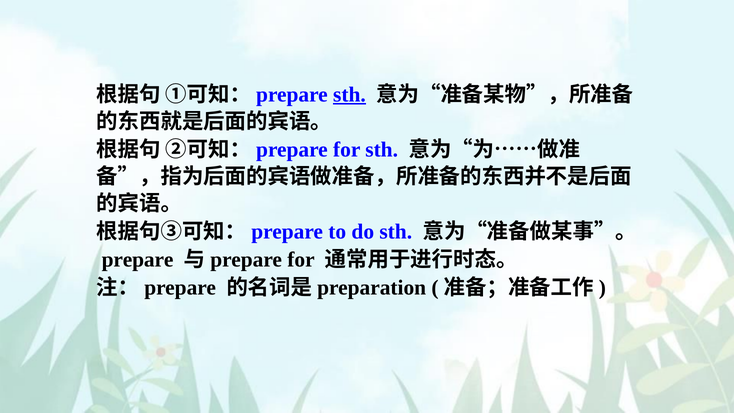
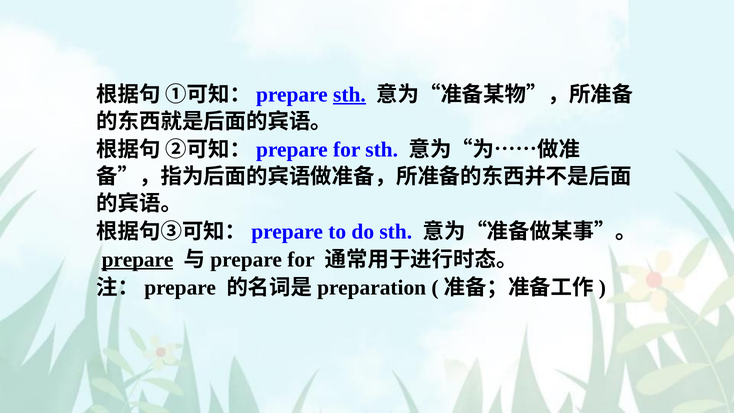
prepare underline: none -> present
